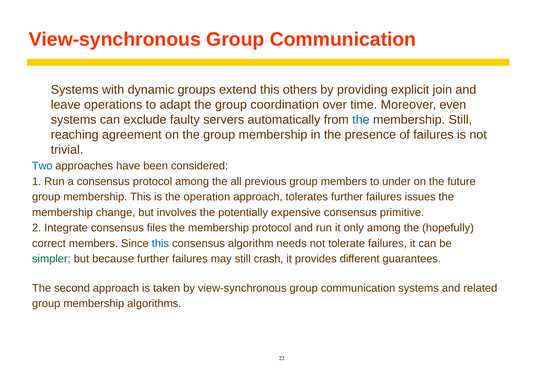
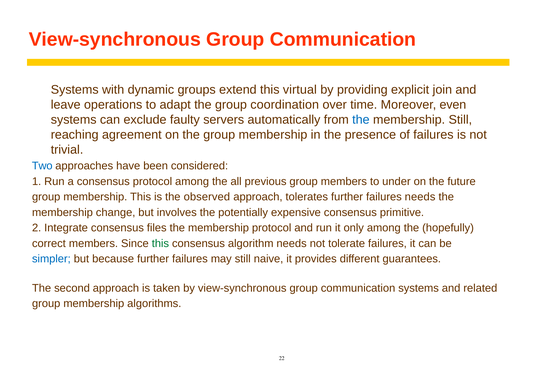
others: others -> virtual
operation: operation -> observed
failures issues: issues -> needs
this at (160, 244) colour: blue -> green
simpler colour: green -> blue
crash: crash -> naive
